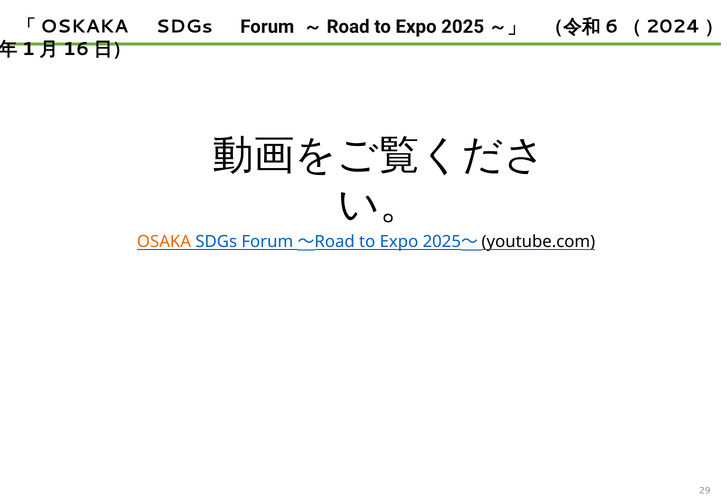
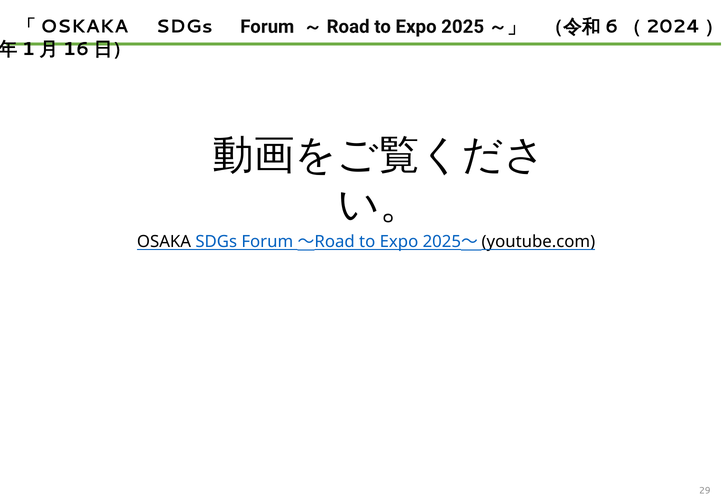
OSAKA colour: orange -> black
